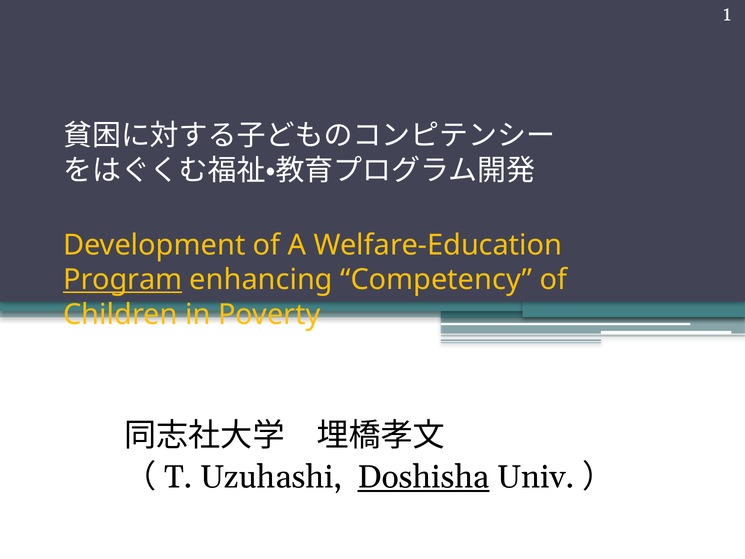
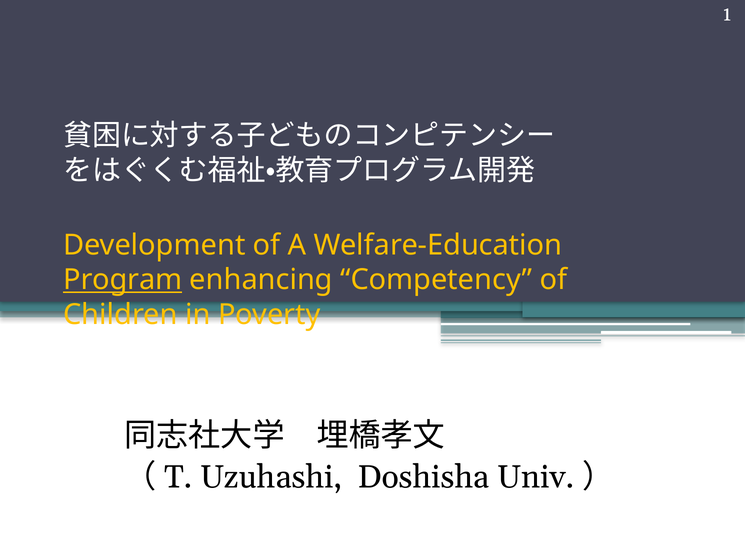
Doshisha underline: present -> none
